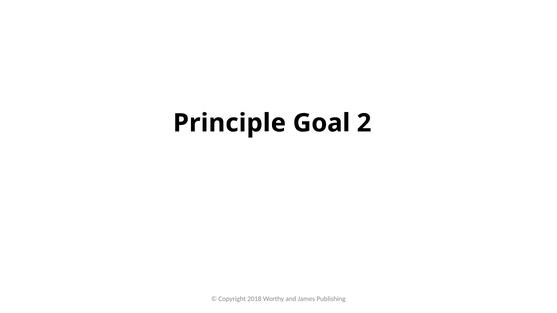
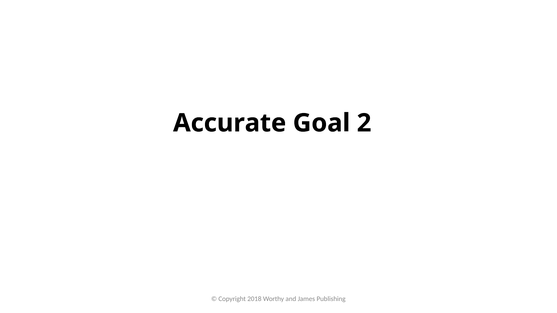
Principle: Principle -> Accurate
